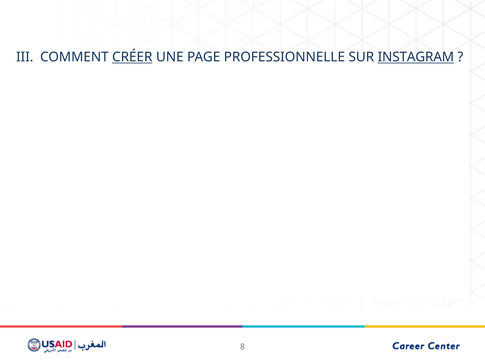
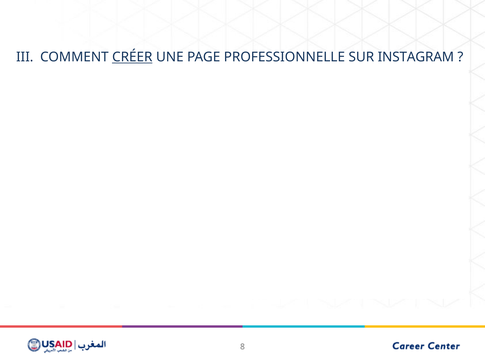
INSTAGRAM underline: present -> none
